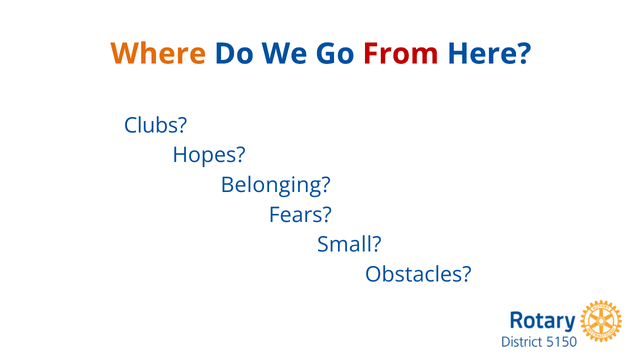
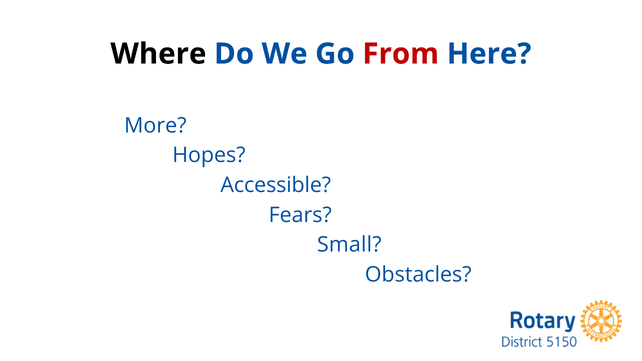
Where colour: orange -> black
Clubs: Clubs -> More
Belonging: Belonging -> Accessible
